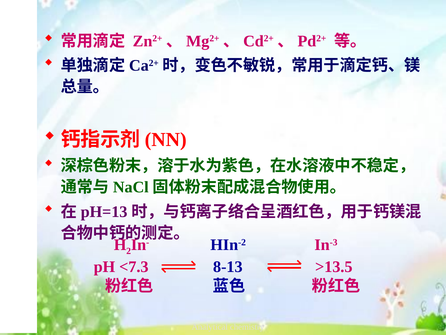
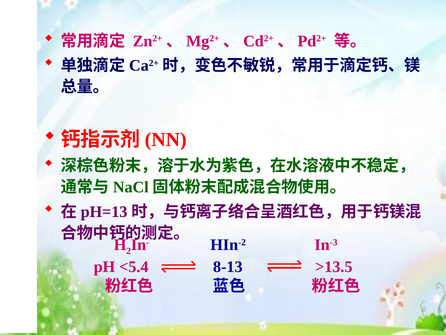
<7.3: <7.3 -> <5.4
